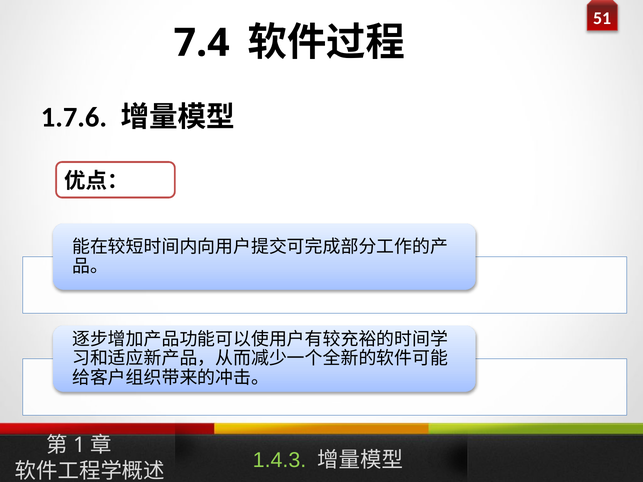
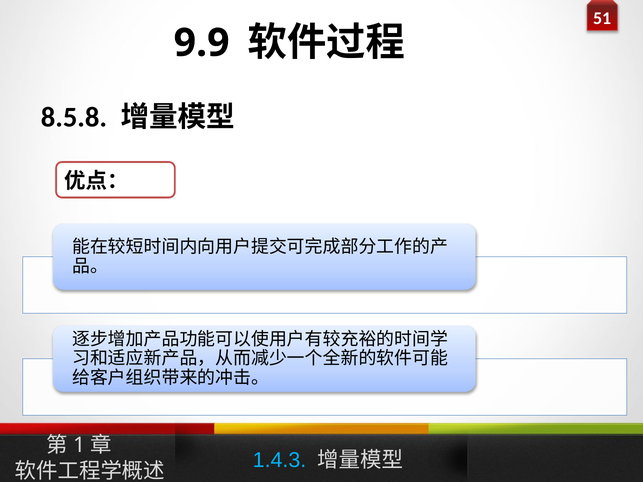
7.4: 7.4 -> 9.9
1.7.6: 1.7.6 -> 8.5.8
1.4.3 colour: light green -> light blue
